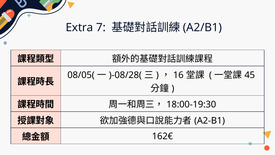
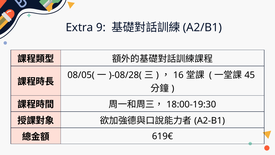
7: 7 -> 9
162€: 162€ -> 619€
